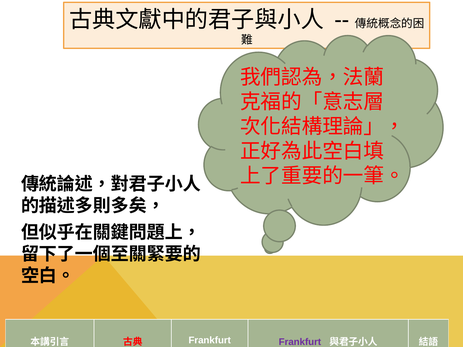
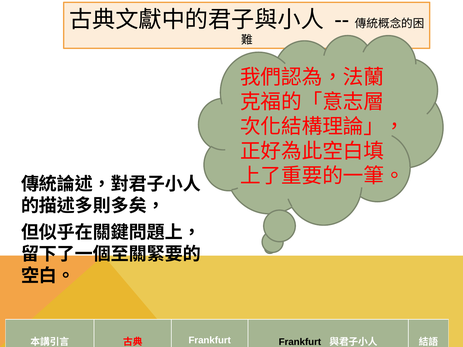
Frankfurt at (300, 342) colour: purple -> black
